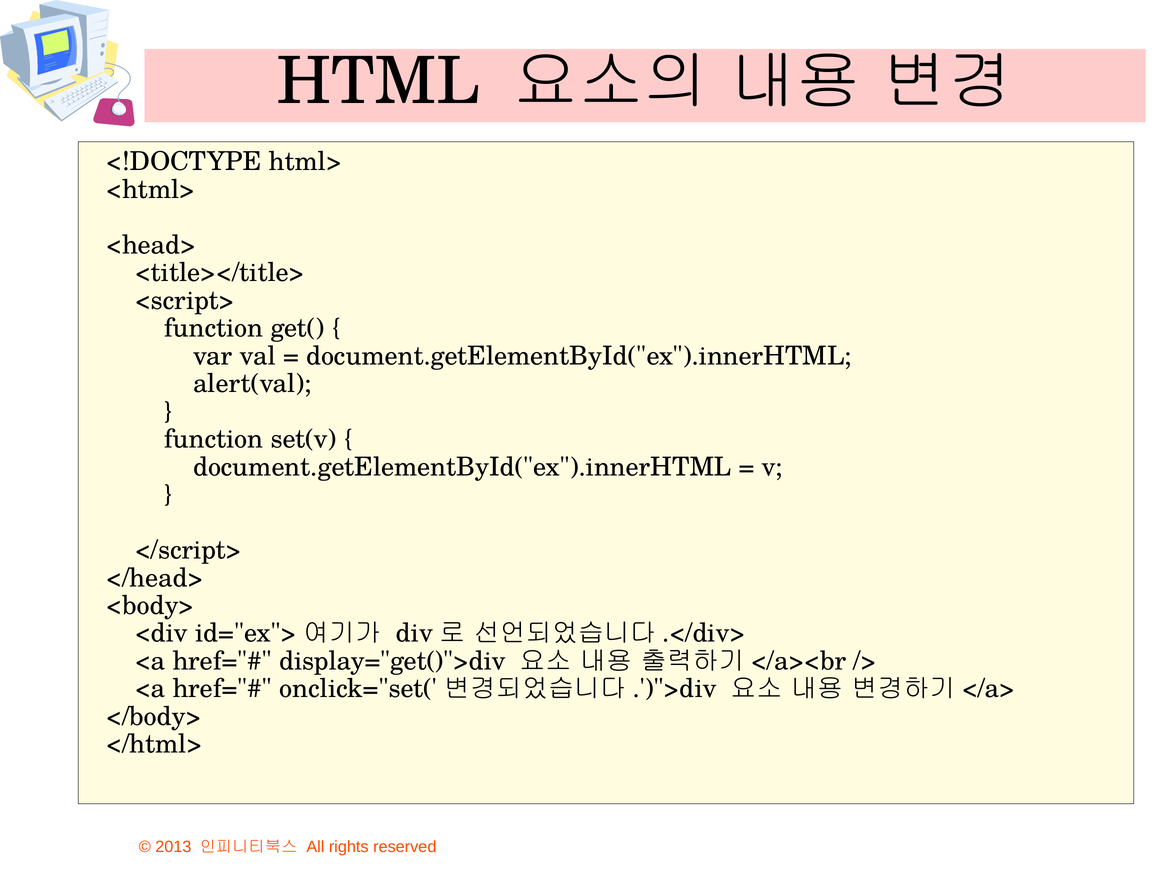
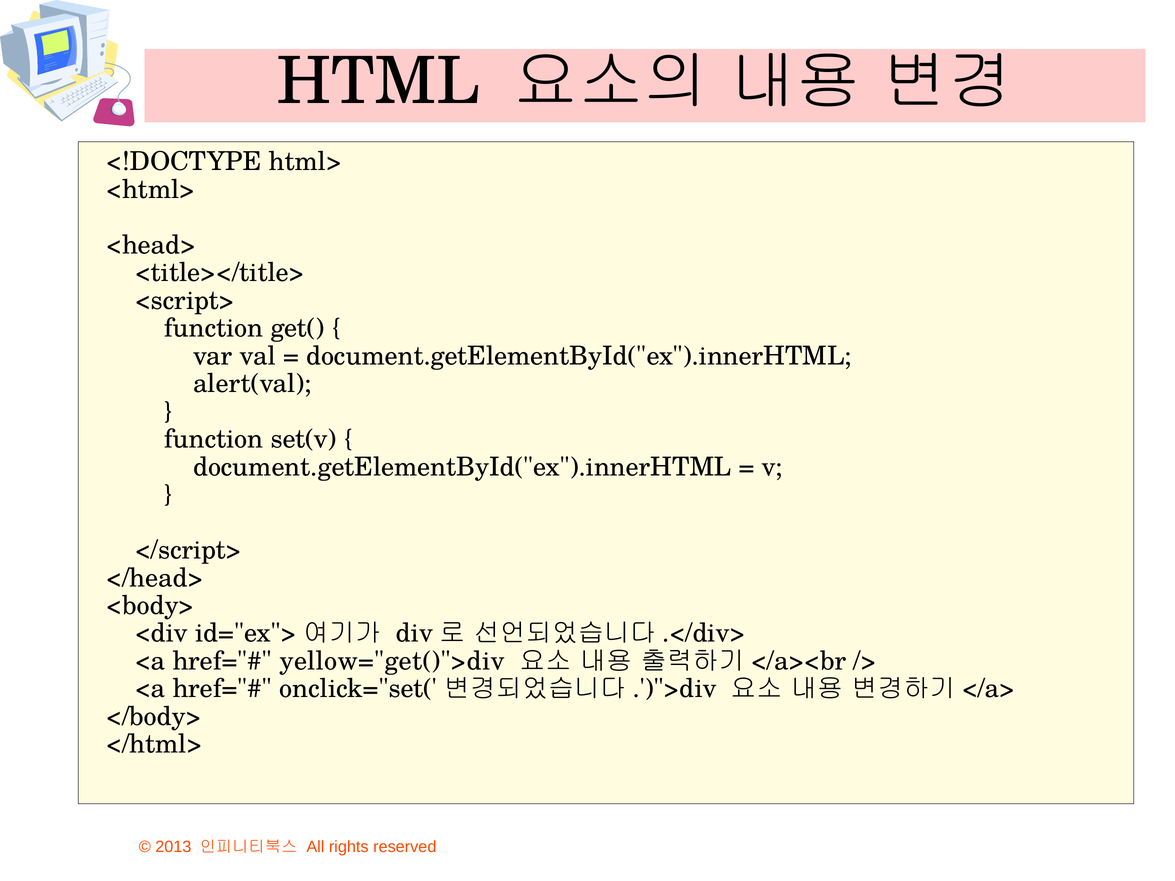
display="get()">div: display="get()">div -> yellow="get()">div
